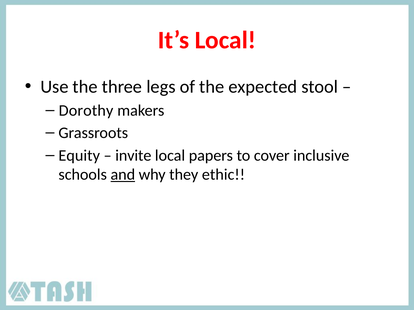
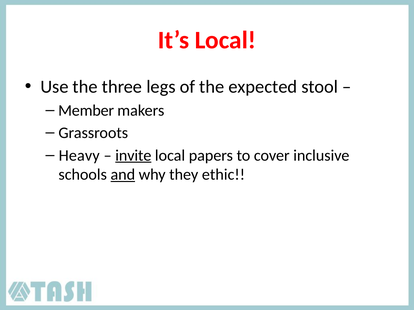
Dorothy: Dorothy -> Member
Equity: Equity -> Heavy
invite underline: none -> present
